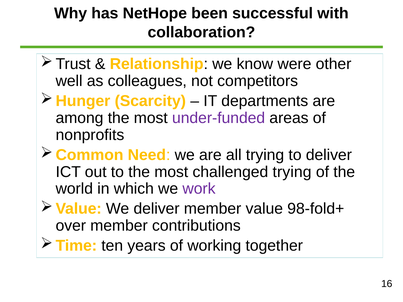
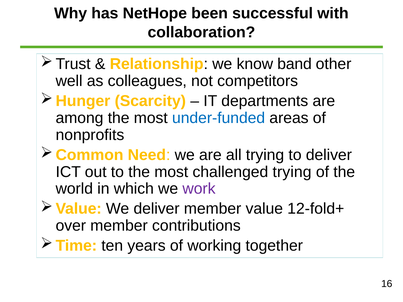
were: were -> band
under-funded colour: purple -> blue
98-fold+: 98-fold+ -> 12-fold+
